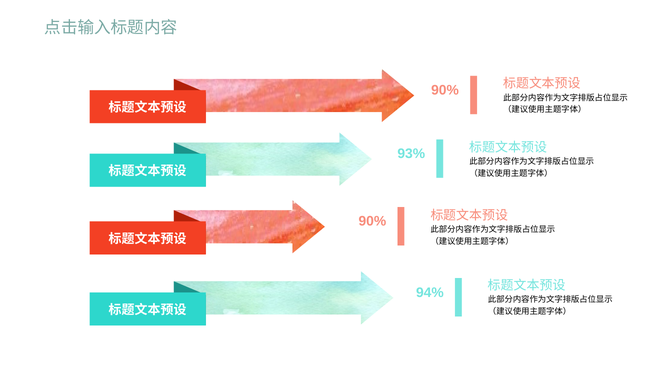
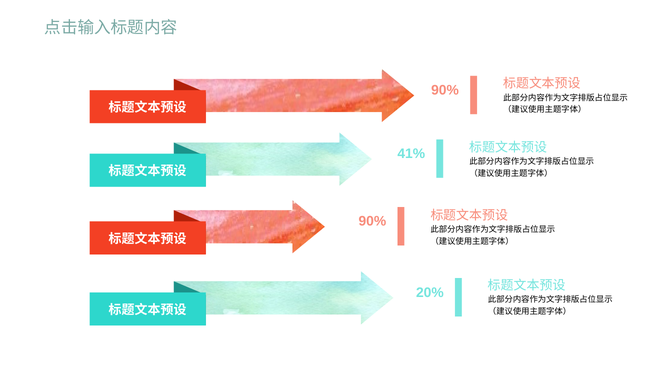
93%: 93% -> 41%
94%: 94% -> 20%
